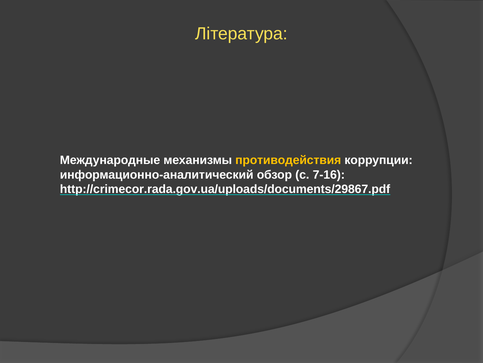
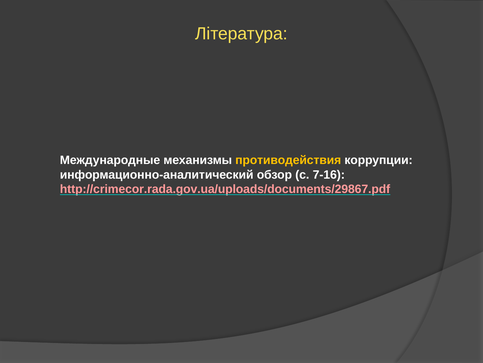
http://crimecor.rada.gov.ua/uploads/documents/29867.pdf colour: white -> pink
